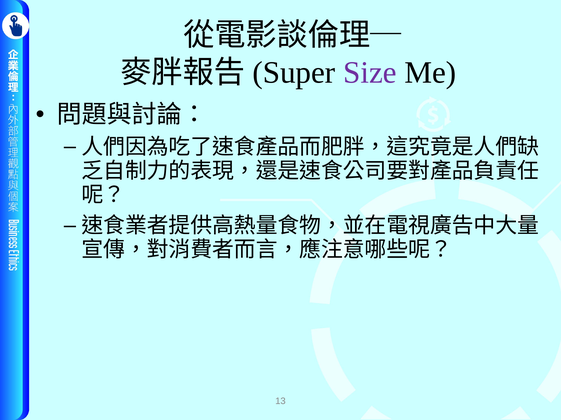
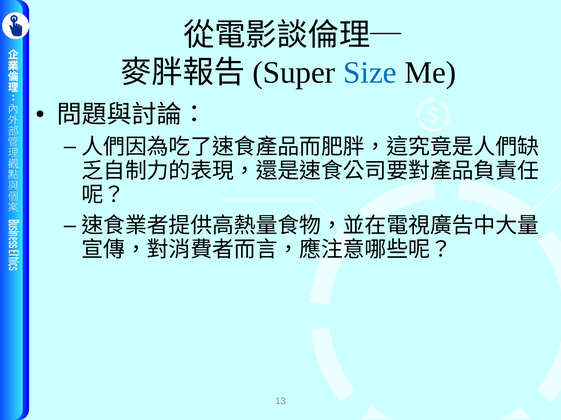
Size colour: purple -> blue
